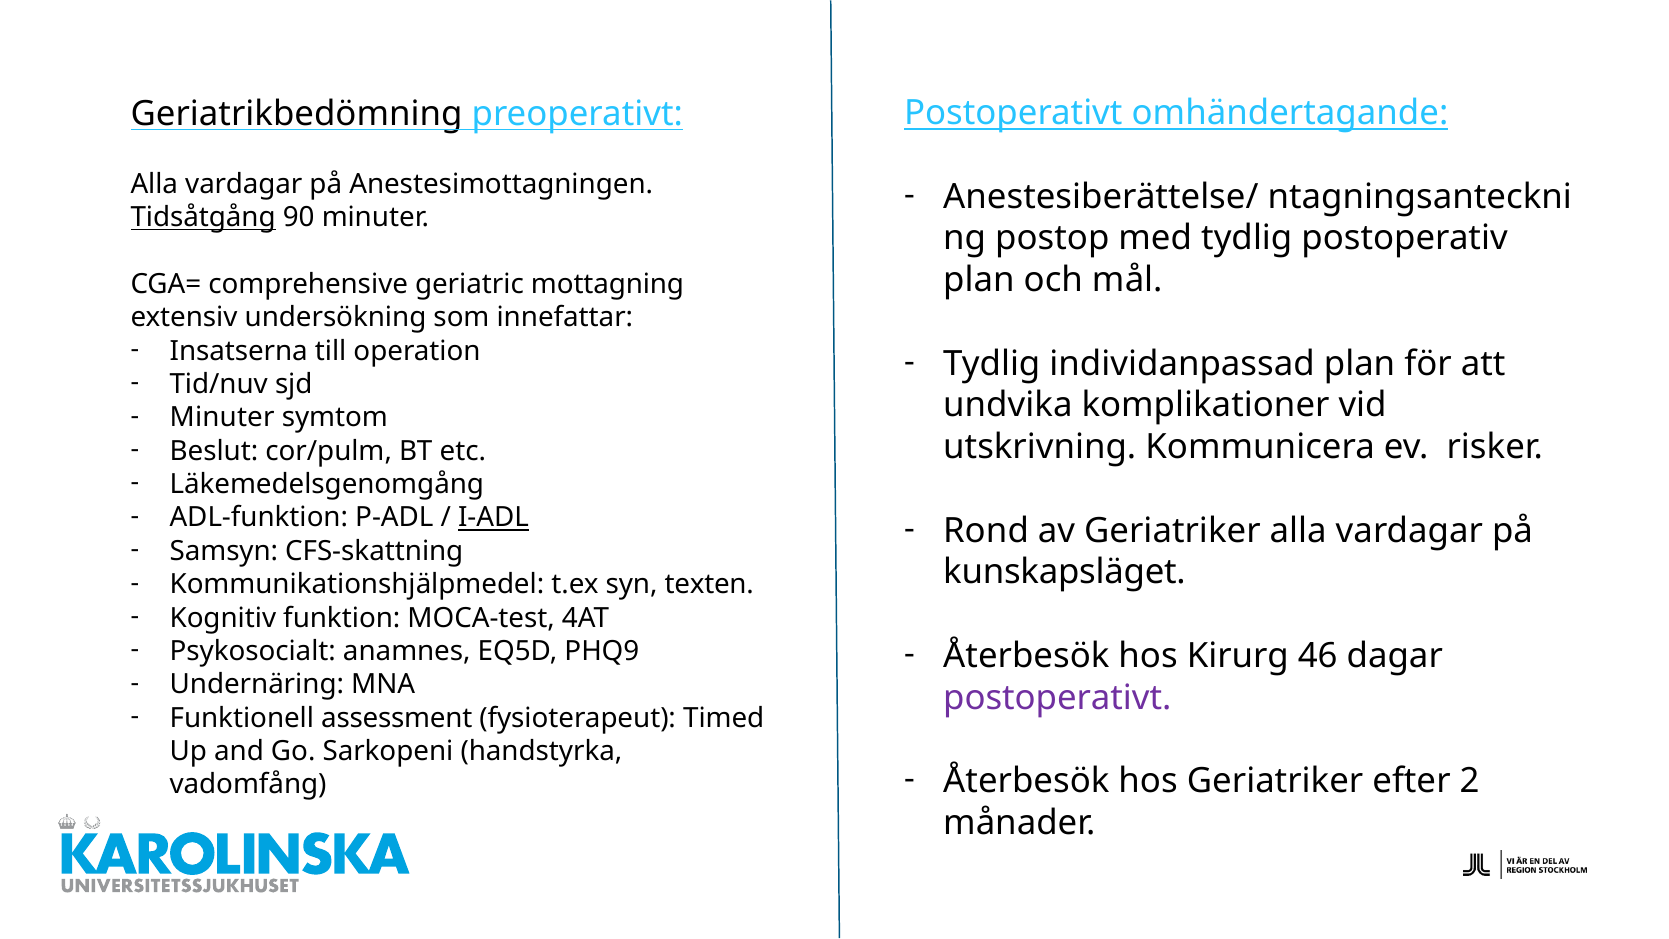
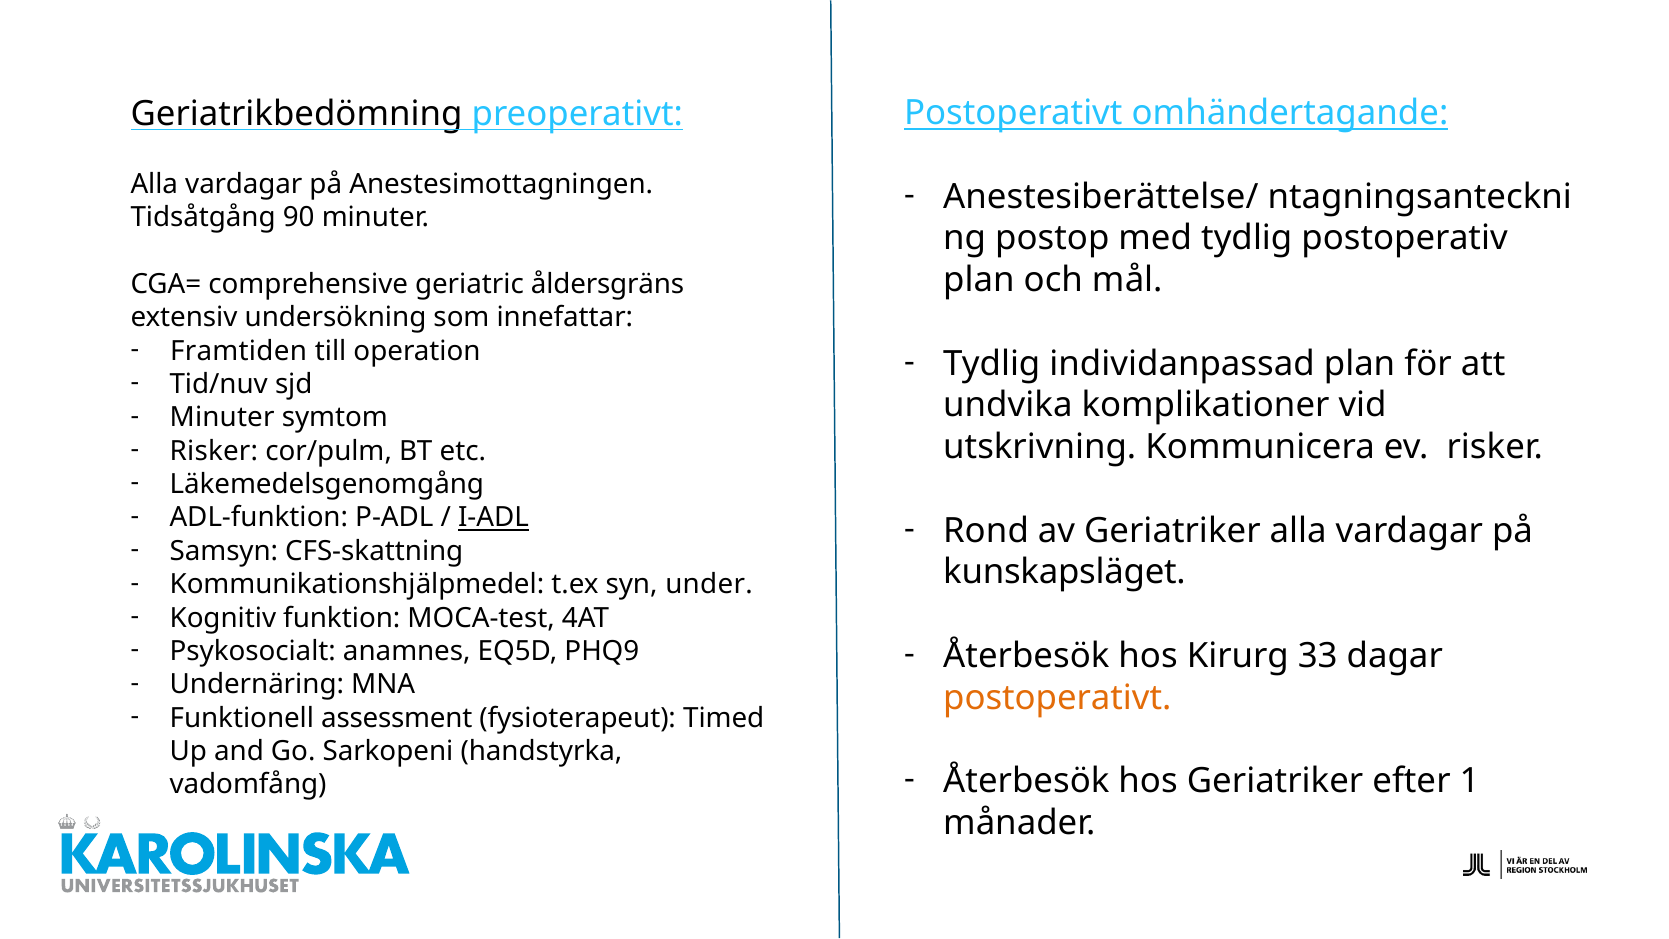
Tidsåtgång underline: present -> none
mottagning: mottagning -> åldersgräns
Insatserna: Insatserna -> Framtiden
Beslut at (214, 451): Beslut -> Risker
texten: texten -> under
46: 46 -> 33
postoperativt at (1057, 698) colour: purple -> orange
2: 2 -> 1
